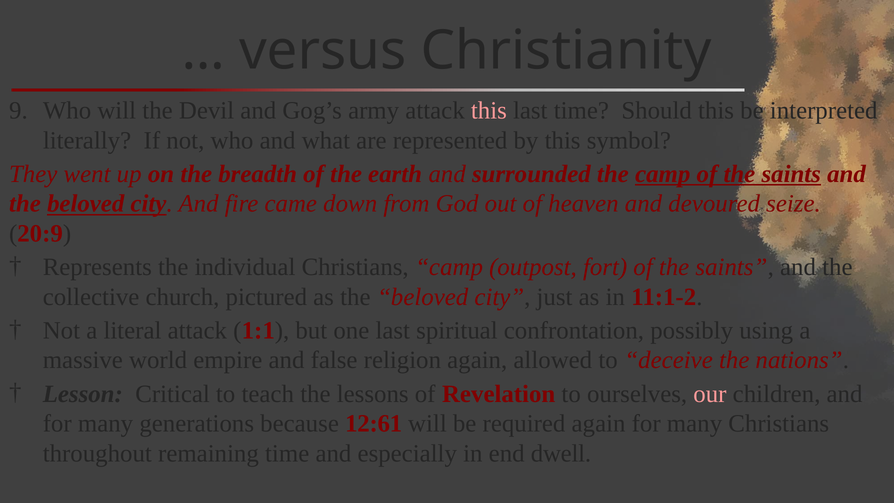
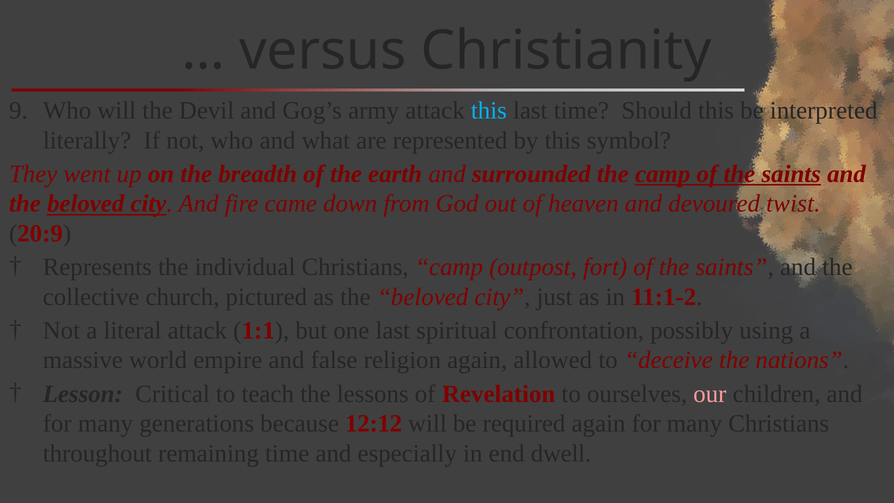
this at (489, 111) colour: pink -> light blue
seize: seize -> twist
12:61: 12:61 -> 12:12
